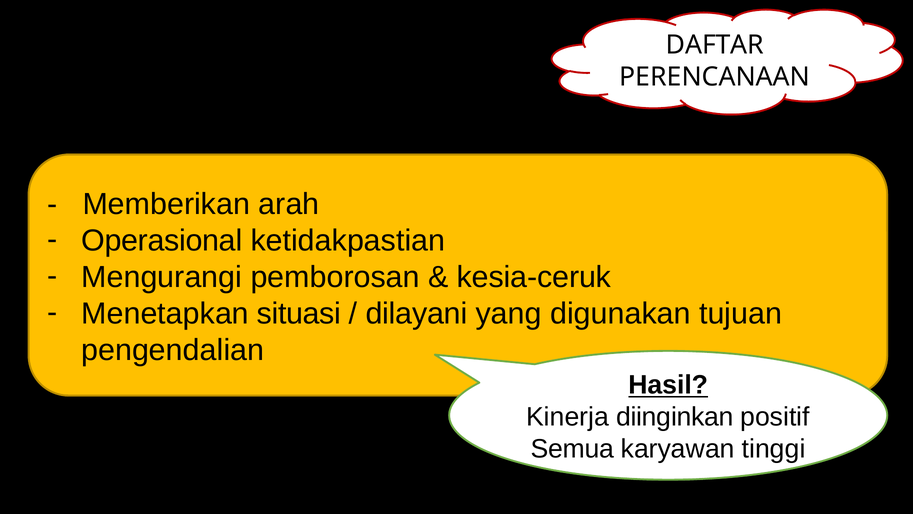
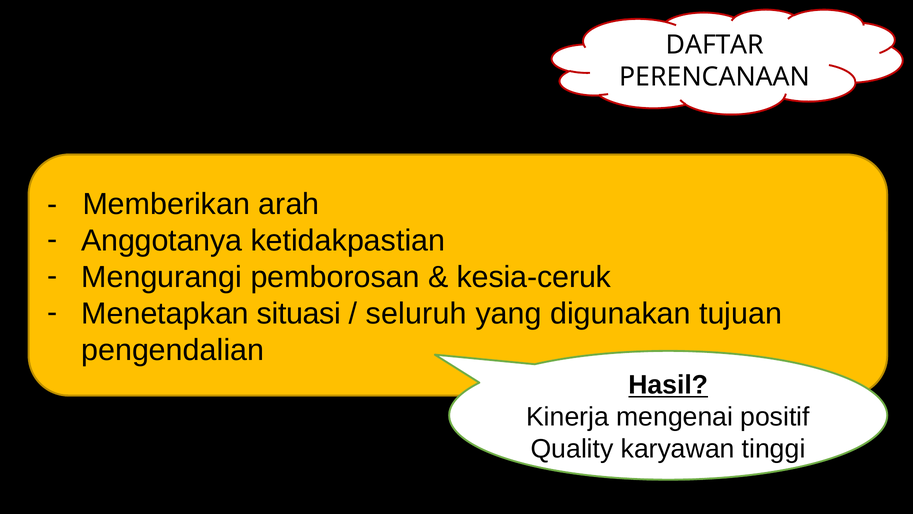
Operasional: Operasional -> Anggotanya
dilayani: dilayani -> seluruh
diinginkan: diinginkan -> mengenai
Semua: Semua -> Quality
